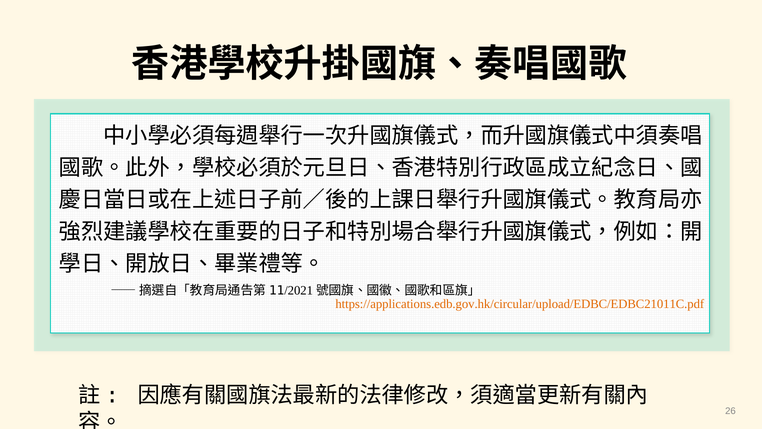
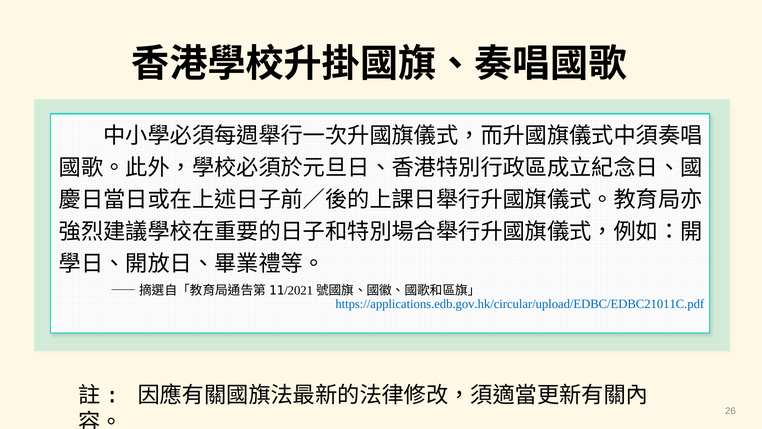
https://applications.edb.gov.hk/circular/upload/EDBC/EDBC21011C.pdf colour: orange -> blue
